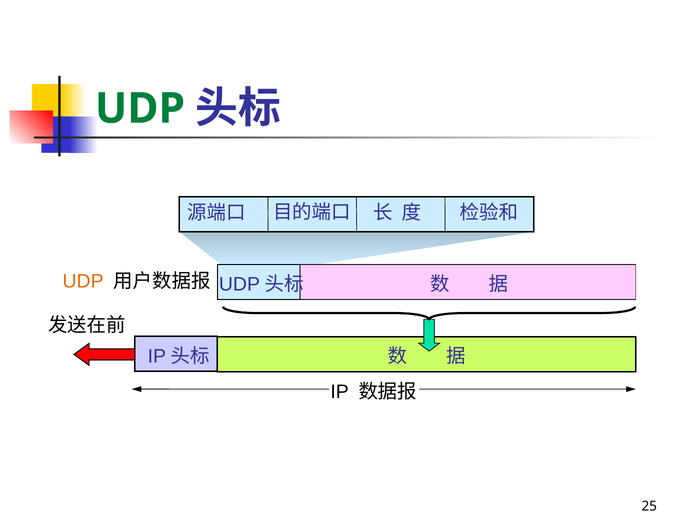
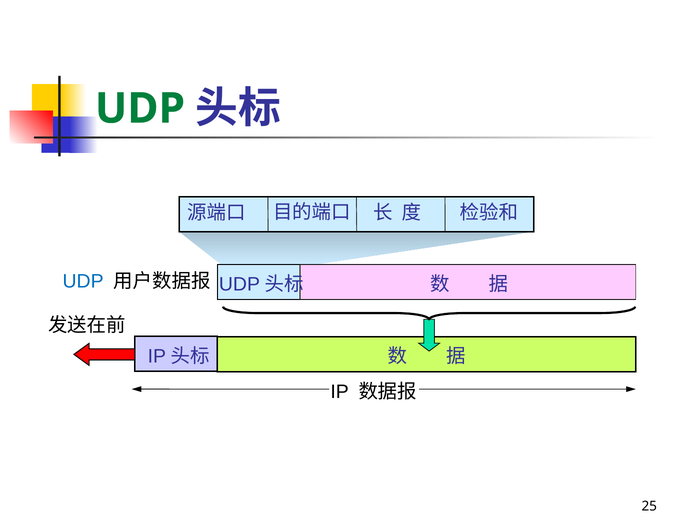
UDP at (83, 281) colour: orange -> blue
